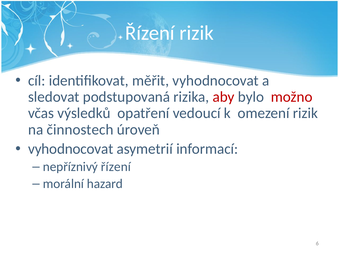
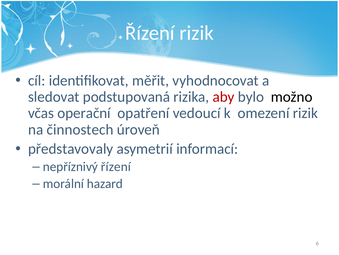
možno colour: red -> black
výsledků: výsledků -> operační
vyhodnocovat at (71, 148): vyhodnocovat -> představovaly
